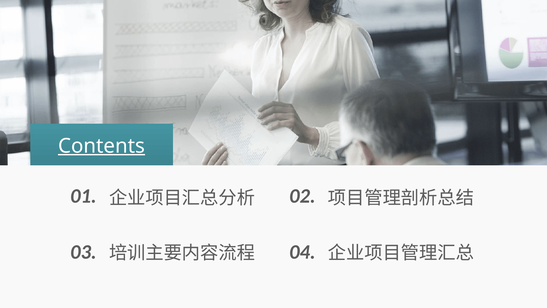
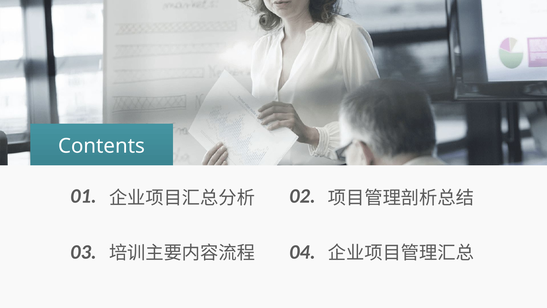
Contents underline: present -> none
